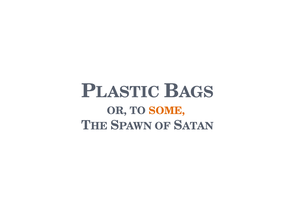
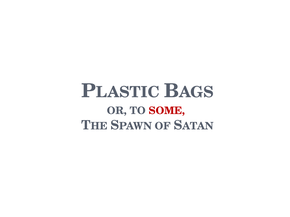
SOME colour: orange -> red
